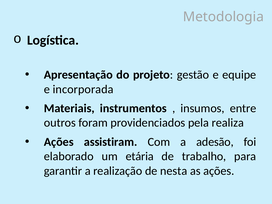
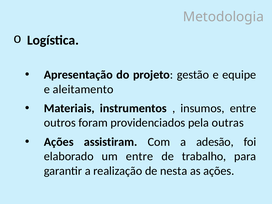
incorporada: incorporada -> aleitamento
realiza: realiza -> outras
um etária: etária -> entre
